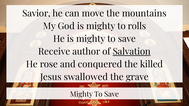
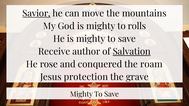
Savior underline: none -> present
killed: killed -> roam
swallowed: swallowed -> protection
